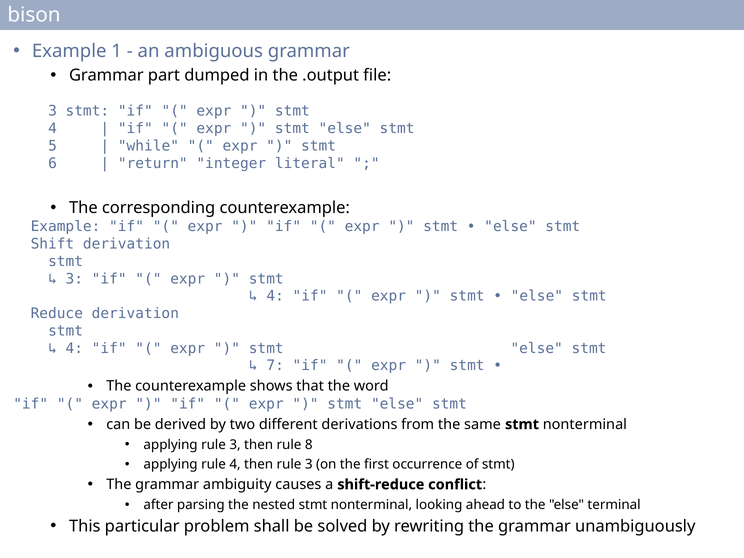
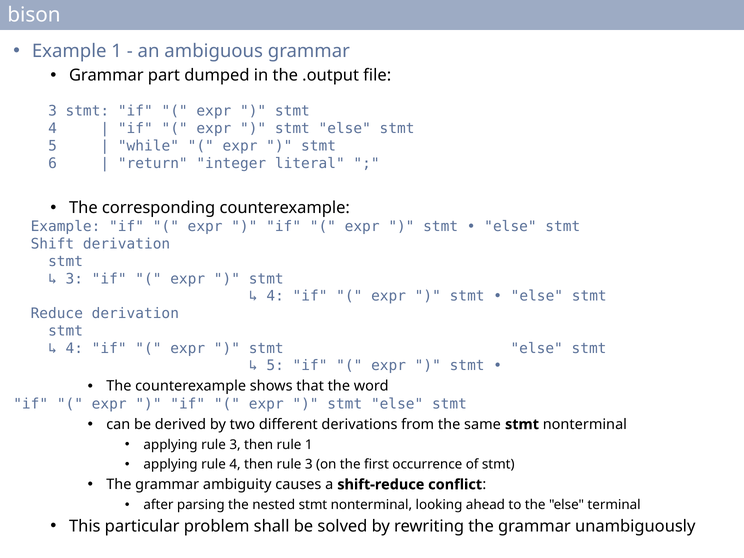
7 at (275, 366): 7 -> 5
rule 8: 8 -> 1
